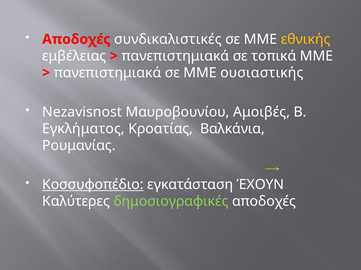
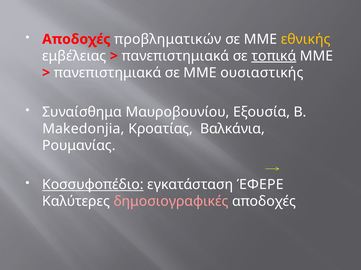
συνδικαλιστικές: συνδικαλιστικές -> προβληματικών
τοπικά underline: none -> present
Nezavisnost: Nezavisnost -> Συναίσθημα
Αμοιβές: Αμοιβές -> Εξουσία
Εγκλήματος: Εγκλήματος -> Makedonjia
ΈΧΟΥΝ: ΈΧΟΥΝ -> ΈΦΕΡΕ
δημοσιογραφικές colour: light green -> pink
